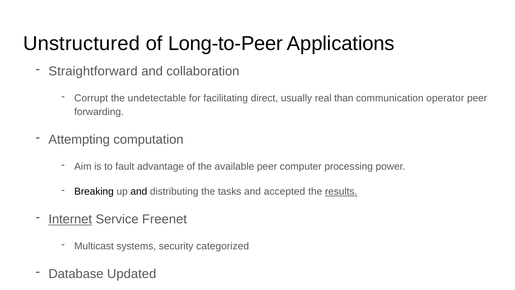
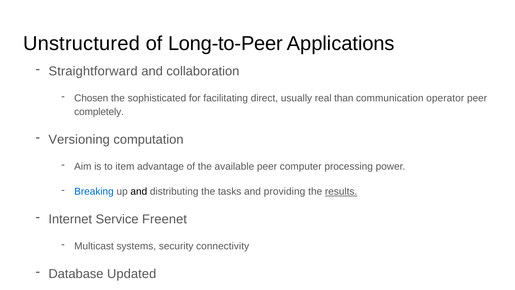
Corrupt: Corrupt -> Chosen
the undetectable: undetectable -> sophisticated
forwarding: forwarding -> completely
Attempting: Attempting -> Versioning
fault: fault -> item
Breaking colour: black -> blue
accepted: accepted -> providing
Internet underline: present -> none
categorized: categorized -> connectivity
